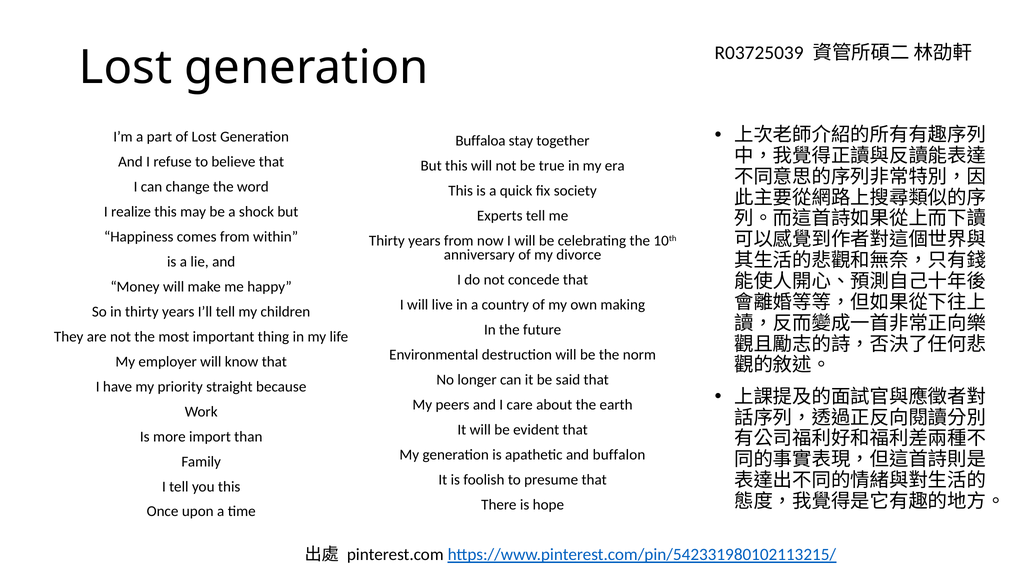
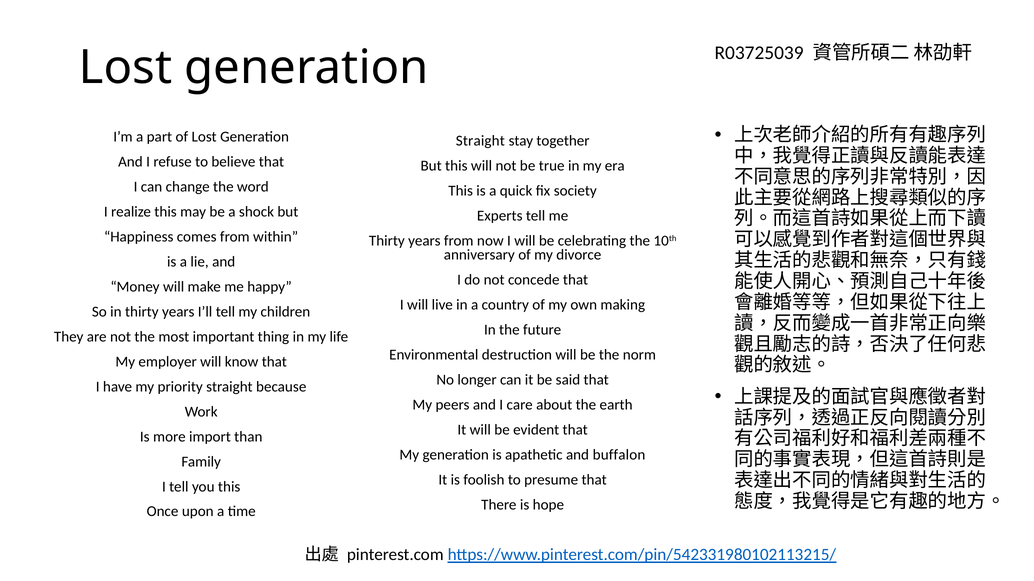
Buffaloa at (480, 141): Buffaloa -> Straight
